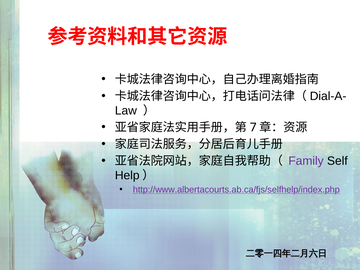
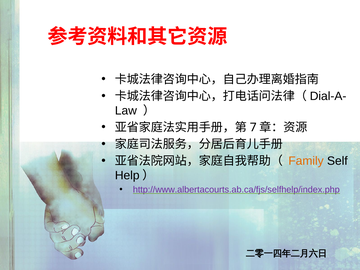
Family colour: purple -> orange
